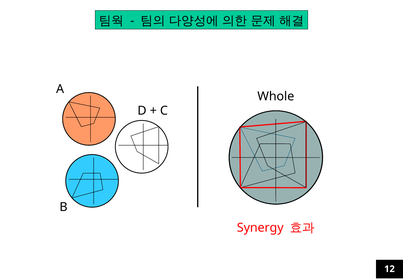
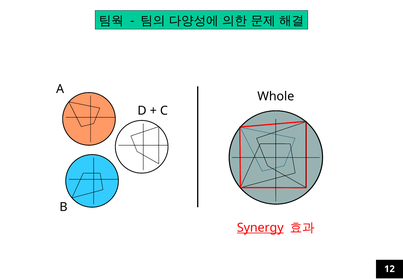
Synergy underline: none -> present
